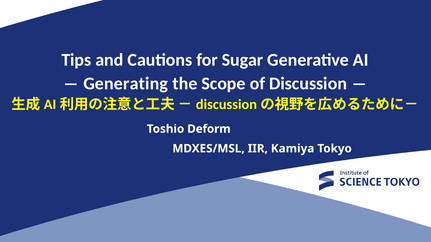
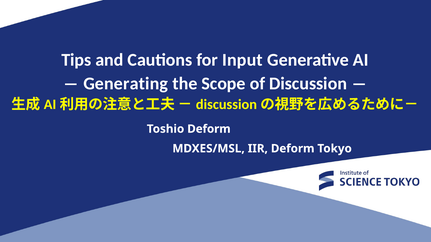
Sugar: Sugar -> Input
IIR Kamiya: Kamiya -> Deform
